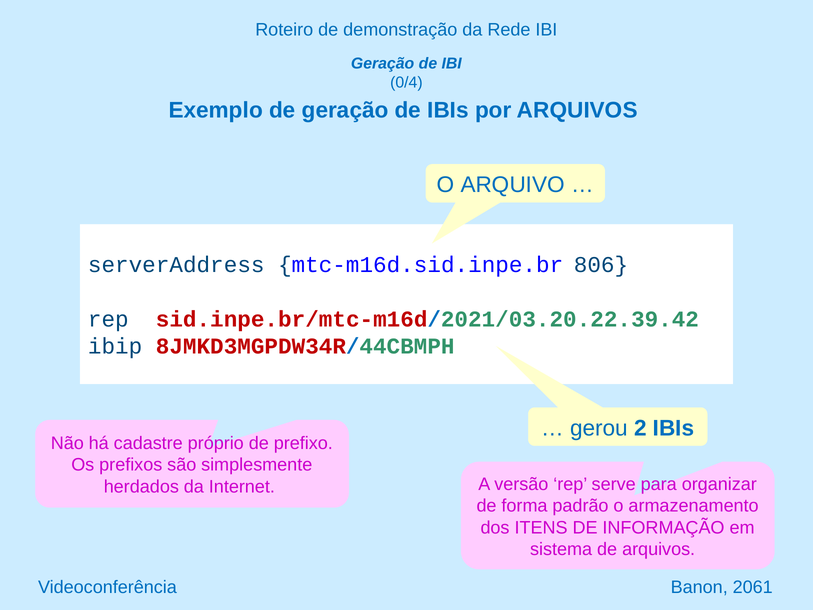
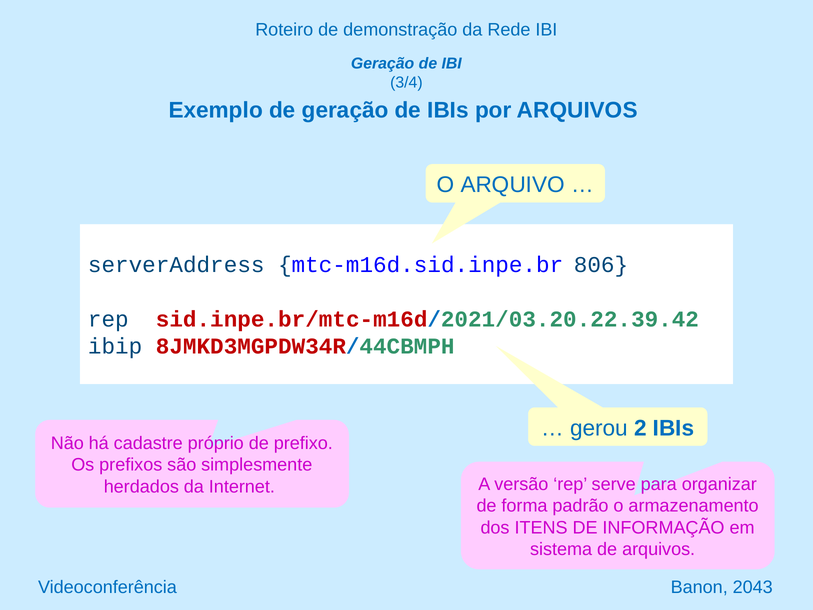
0/4: 0/4 -> 3/4
2061: 2061 -> 2043
